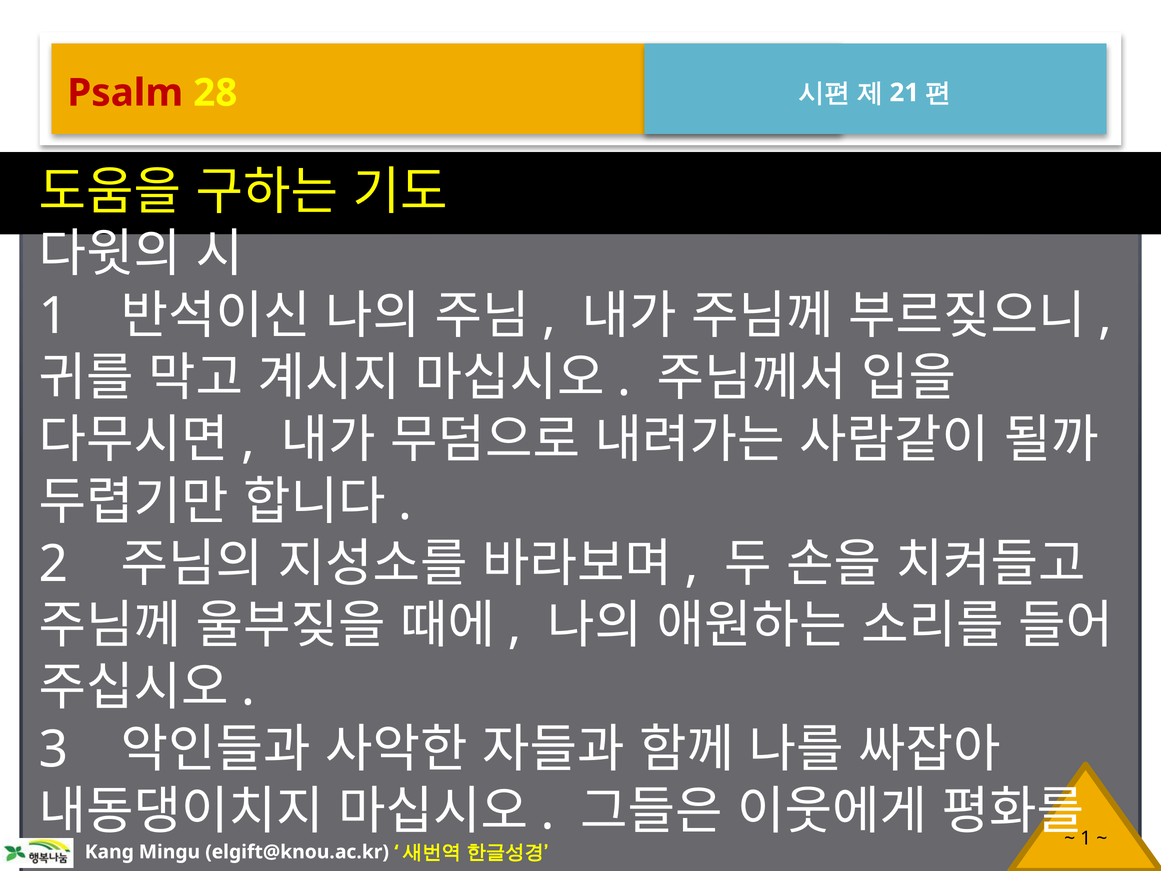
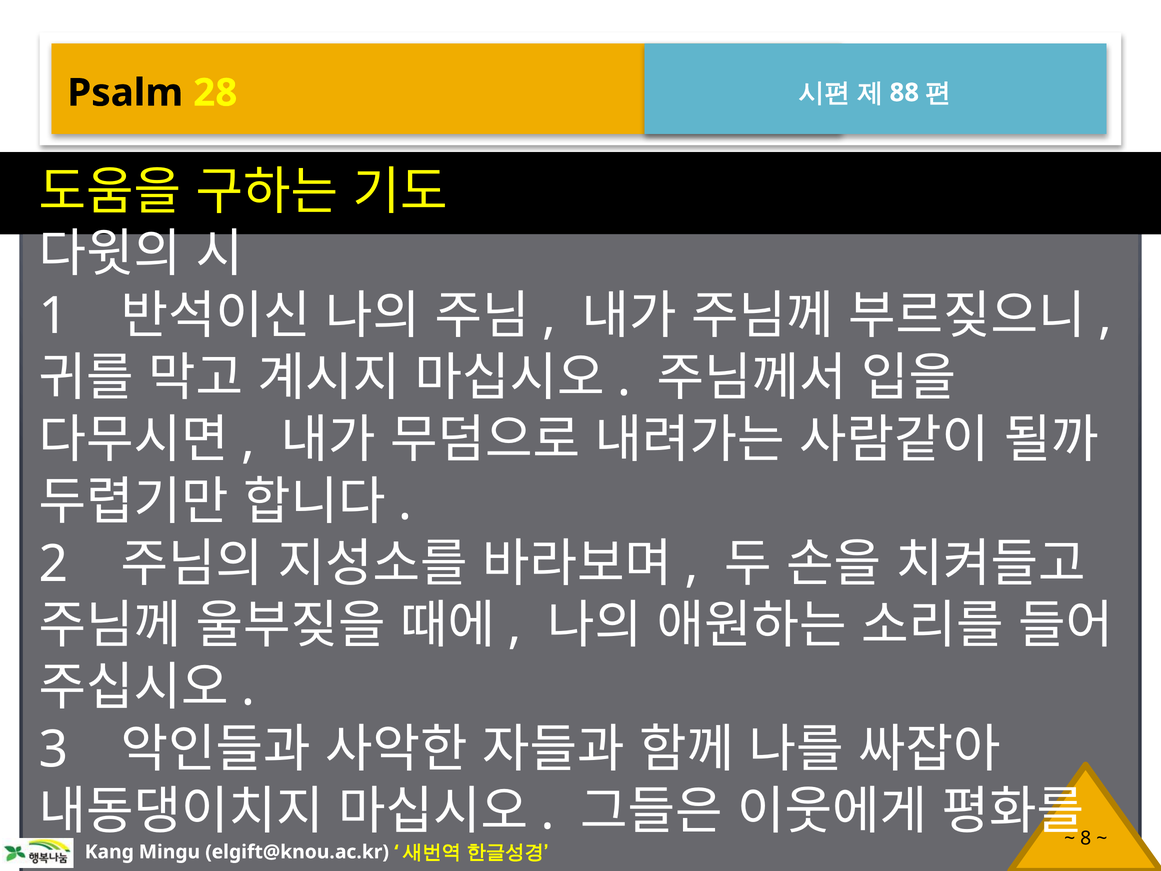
Psalm colour: red -> black
21: 21 -> 88
1 at (1086, 838): 1 -> 8
